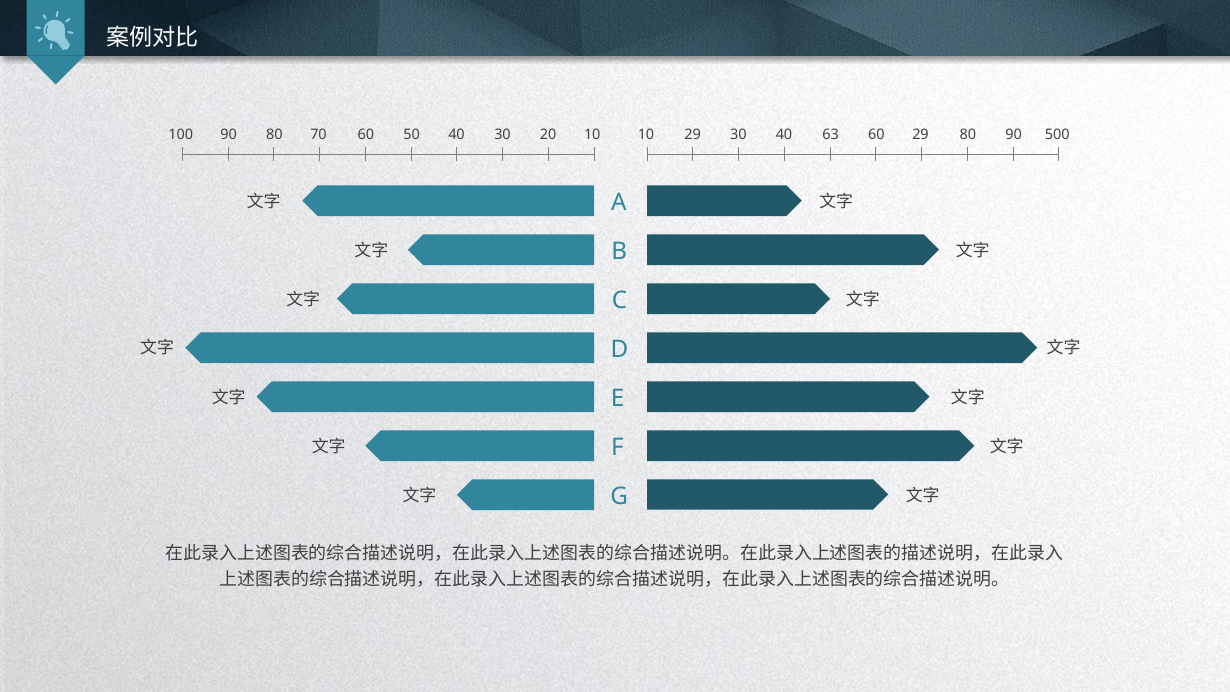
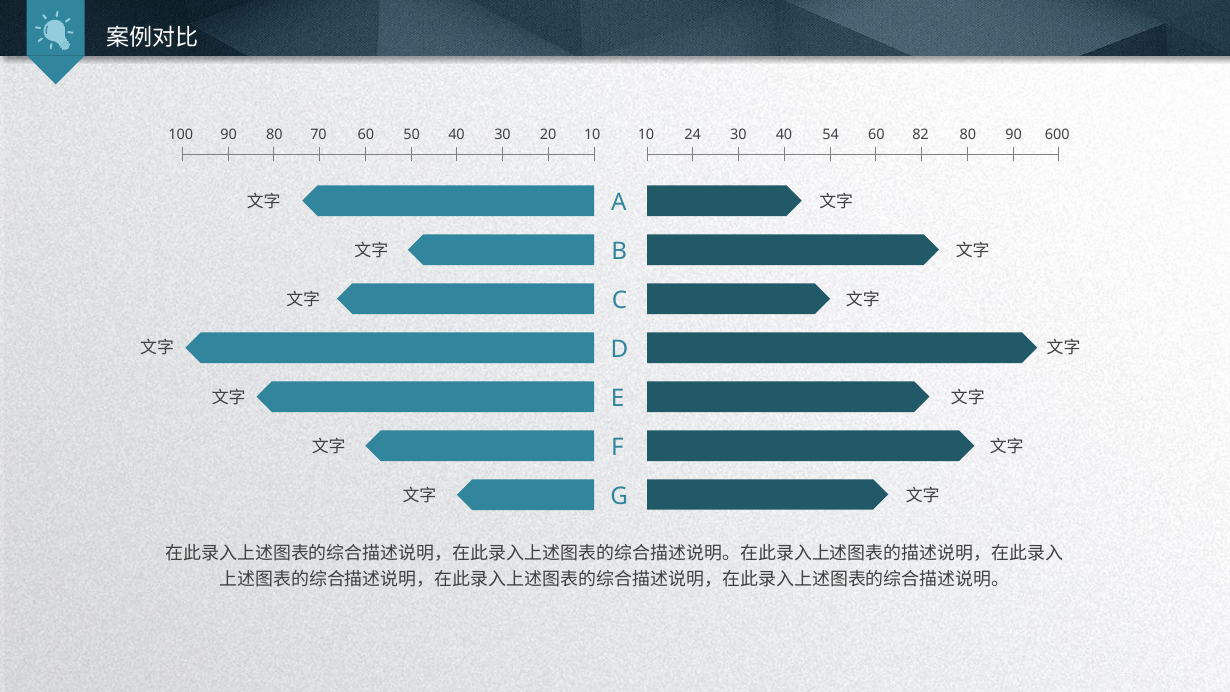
10 29: 29 -> 24
63: 63 -> 54
60 29: 29 -> 82
500: 500 -> 600
